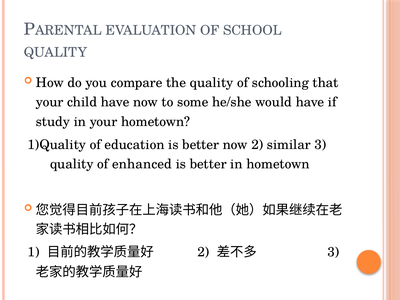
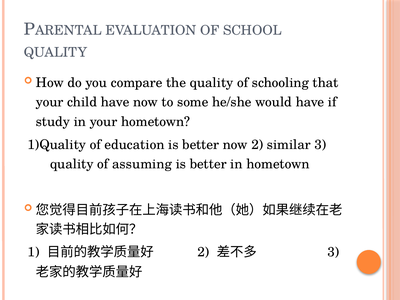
enhanced: enhanced -> assuming
